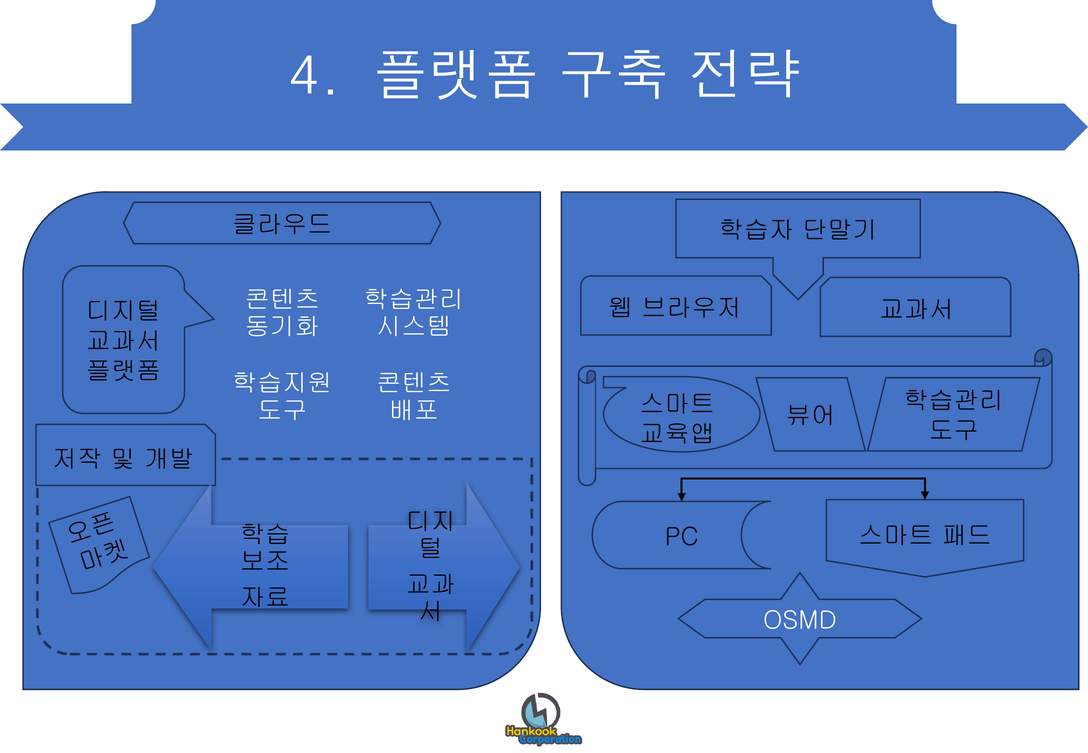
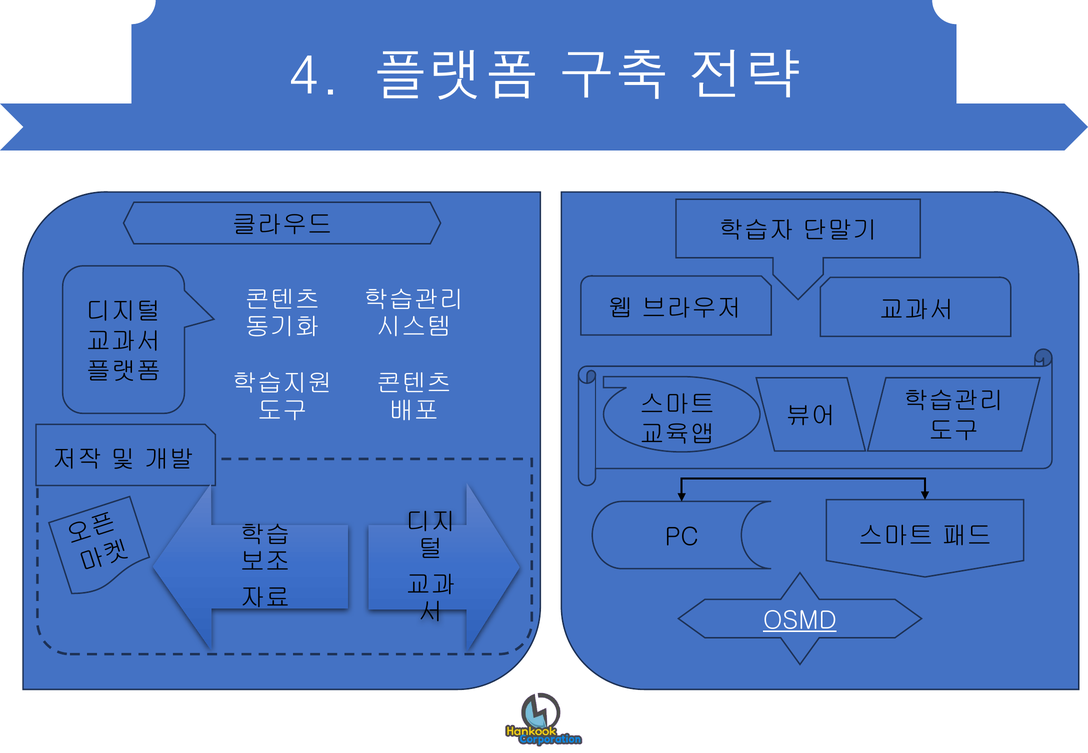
OSMD underline: none -> present
